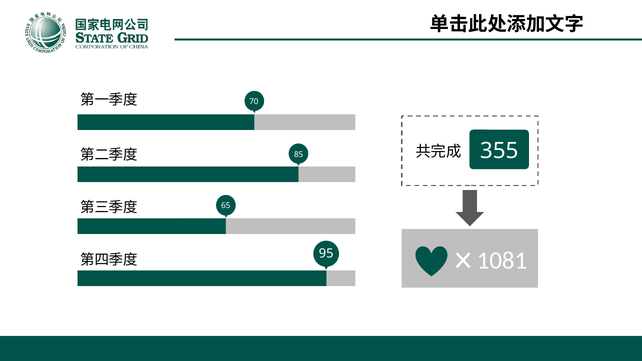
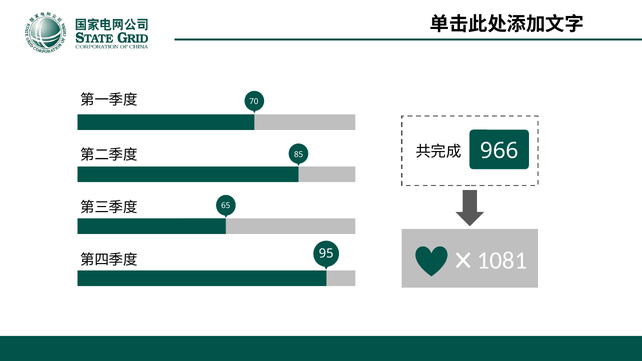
355: 355 -> 966
